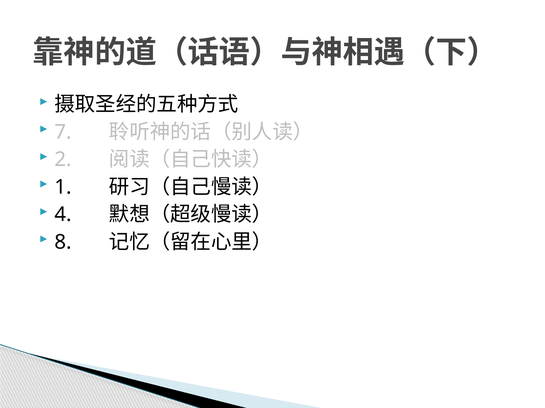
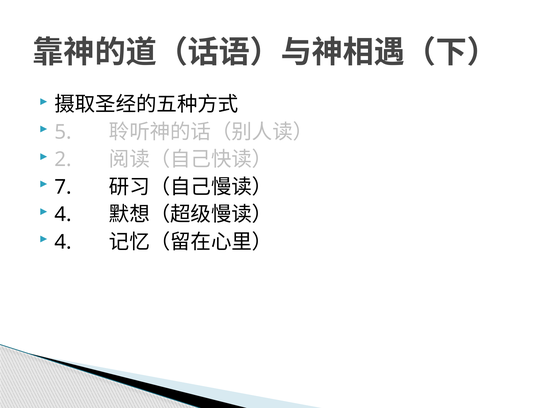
7: 7 -> 5
1: 1 -> 7
8 at (63, 243): 8 -> 4
